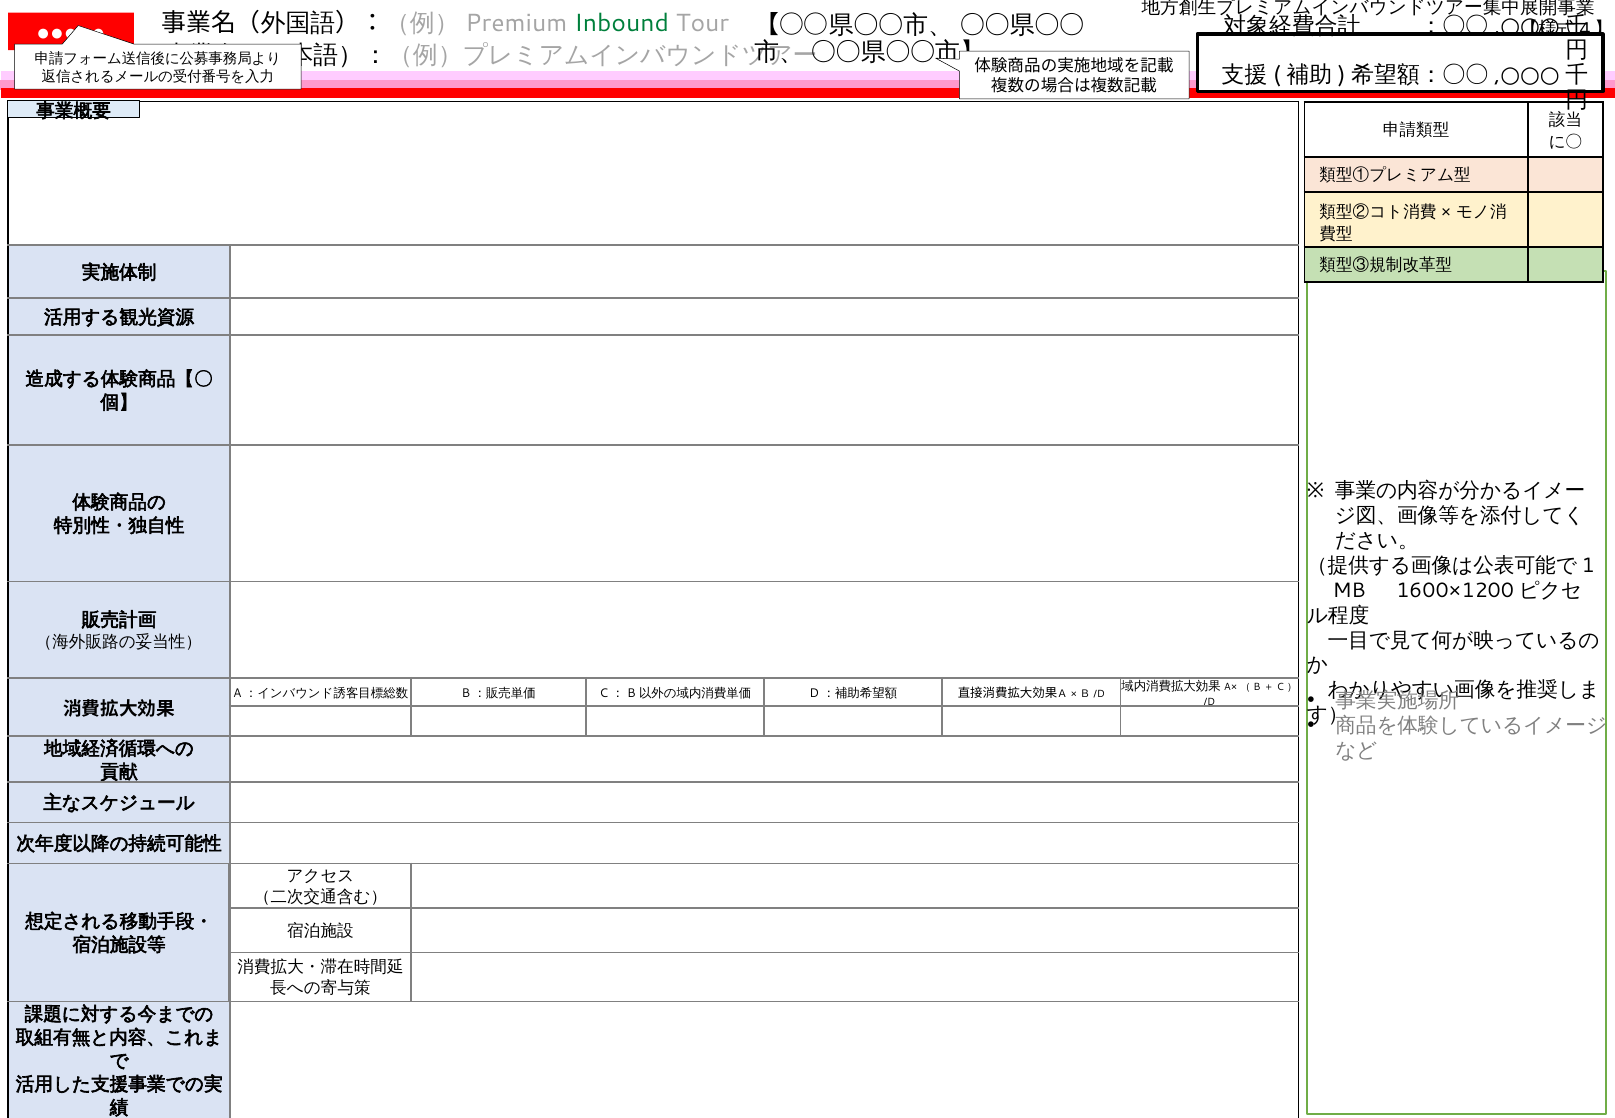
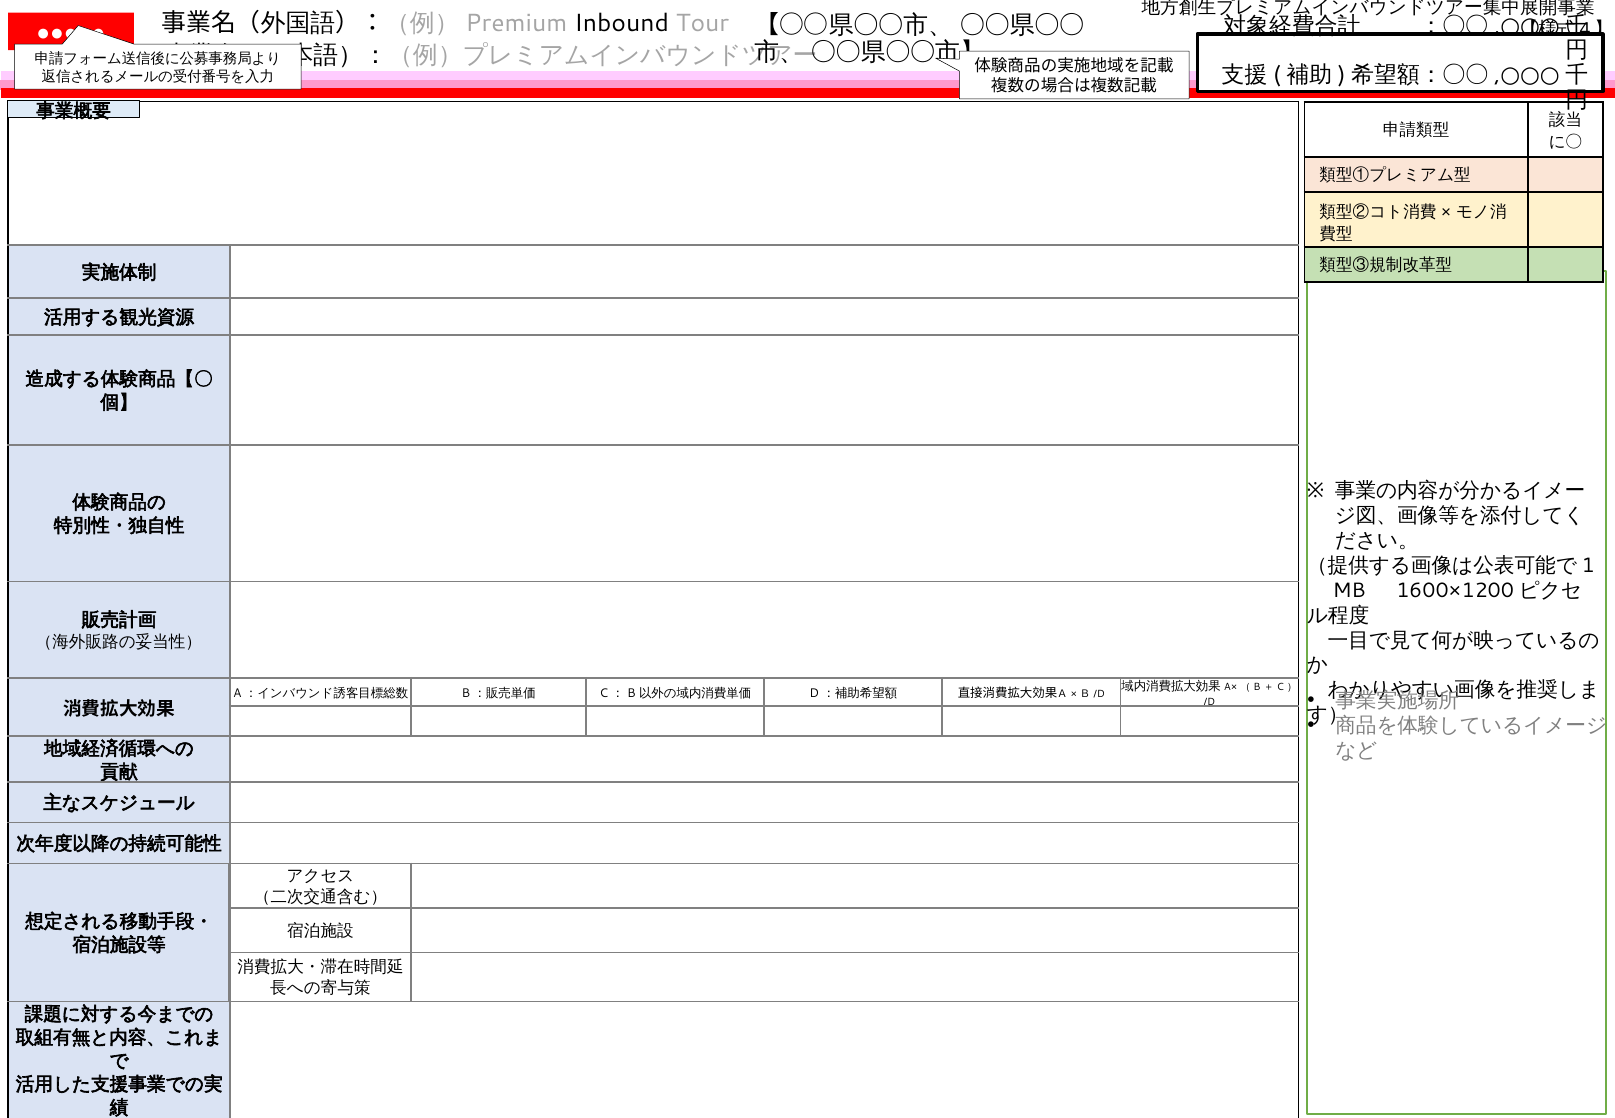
Inbound colour: green -> black
